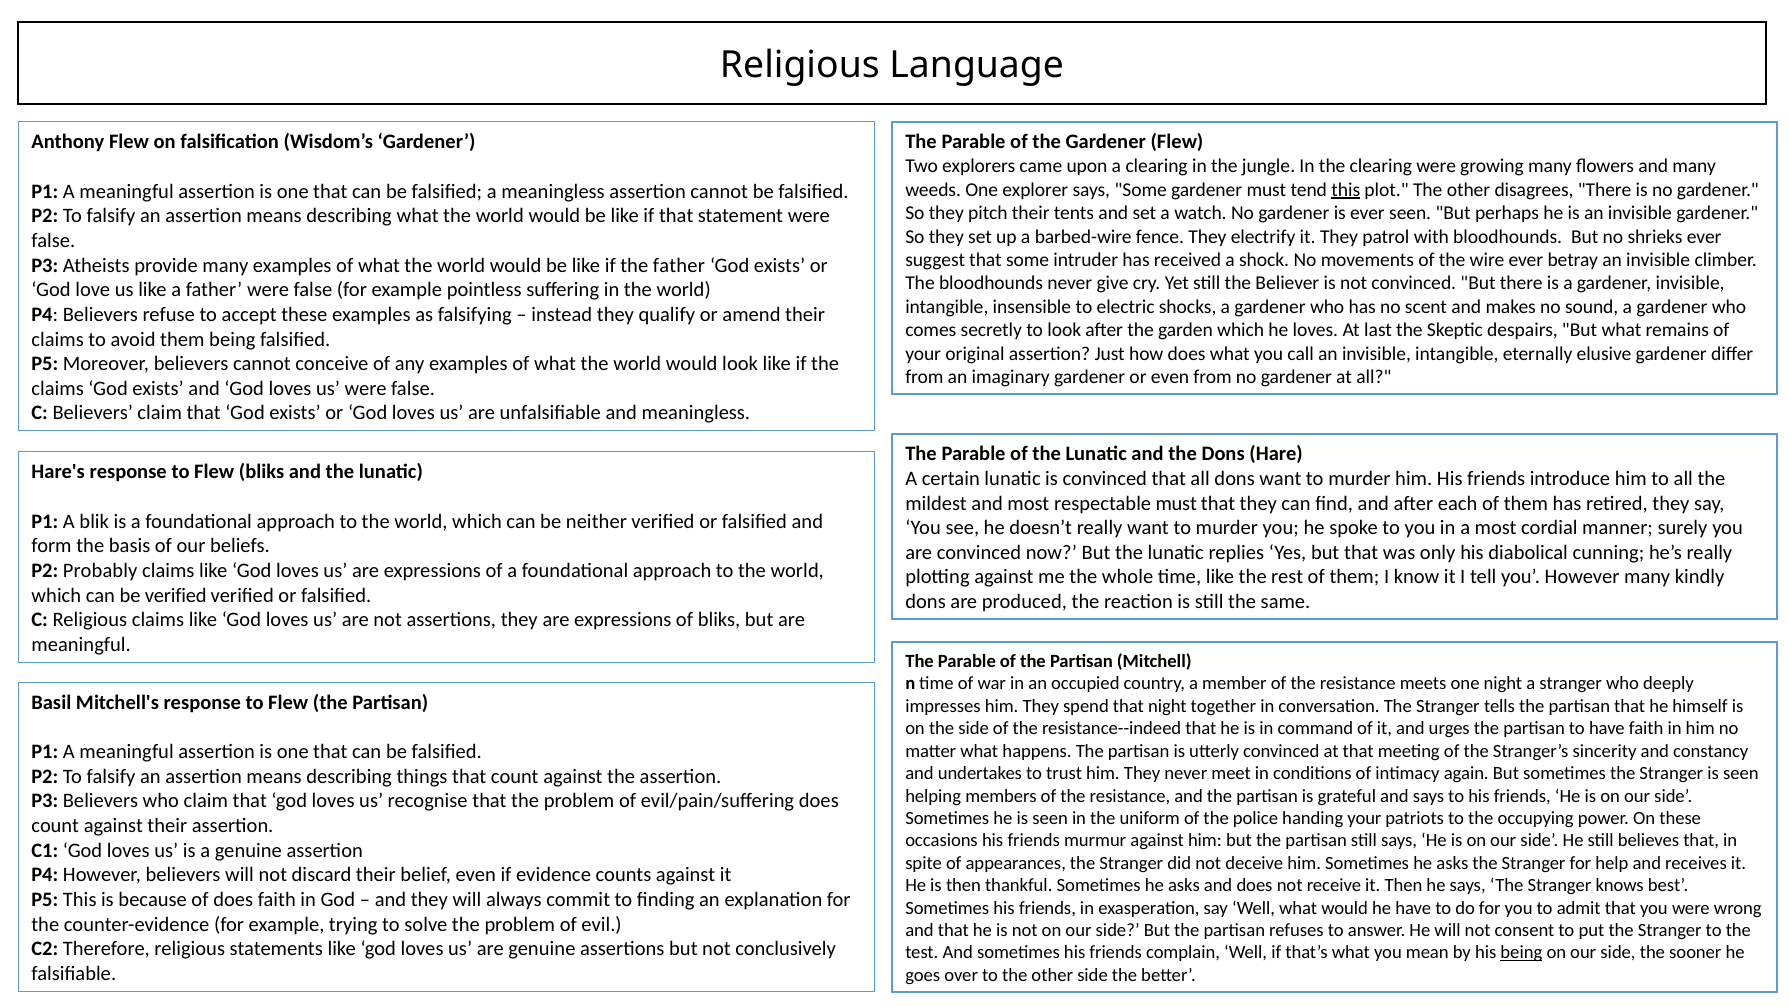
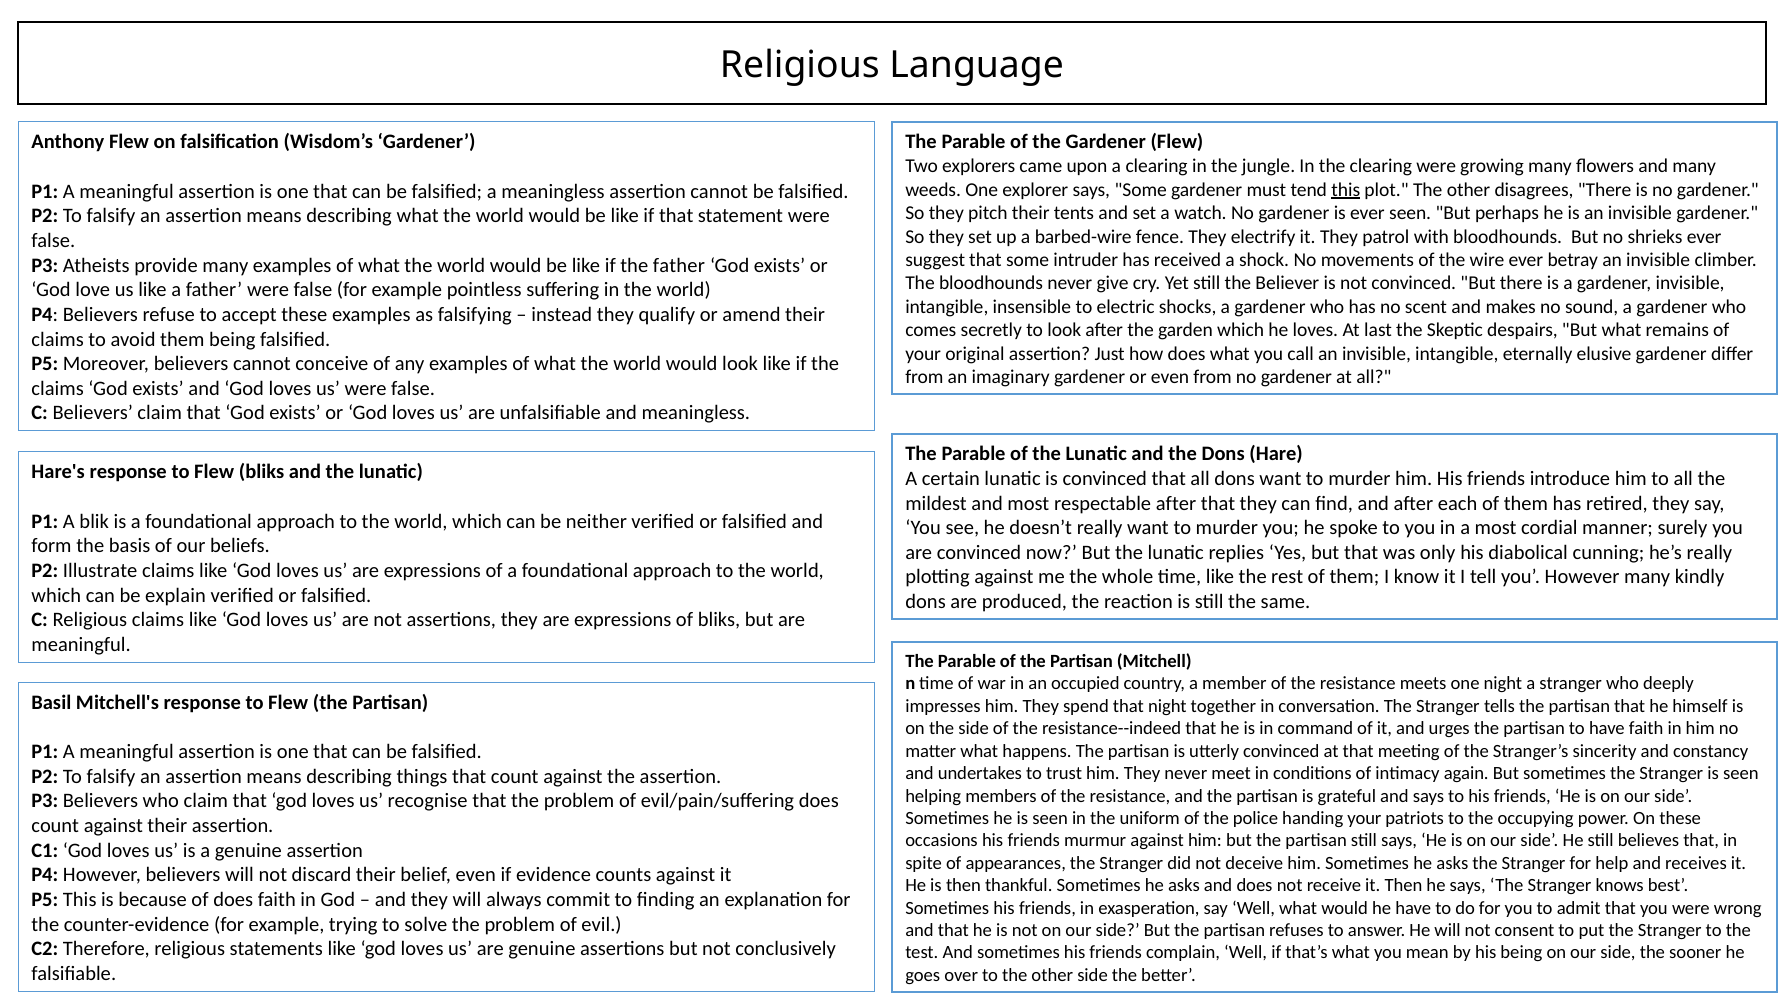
respectable must: must -> after
Probably: Probably -> Illustrate
be verified: verified -> explain
being at (1521, 953) underline: present -> none
